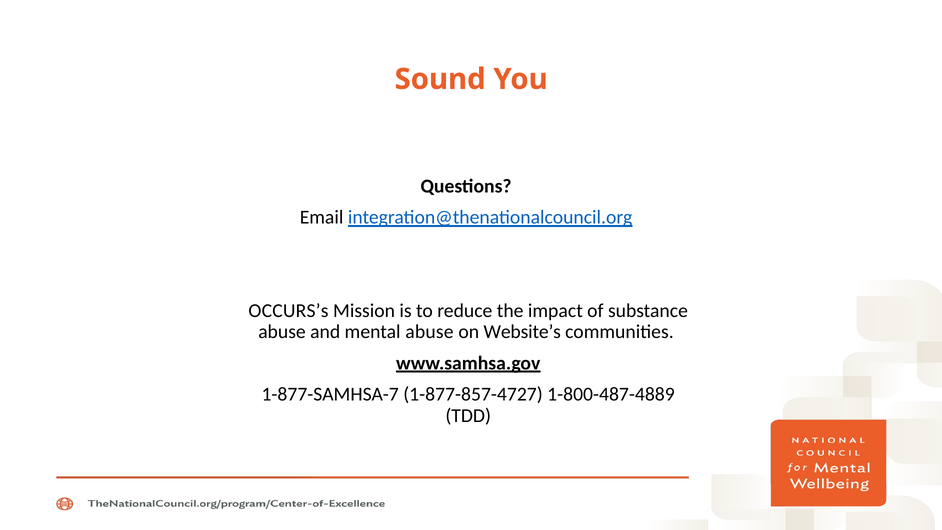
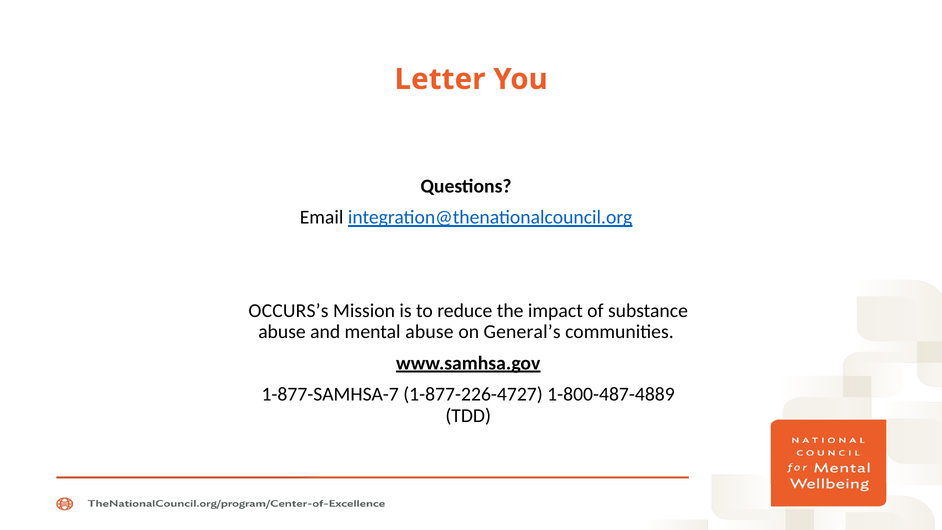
Sound: Sound -> Letter
Website’s: Website’s -> General’s
1-877-857-4727: 1-877-857-4727 -> 1-877-226-4727
